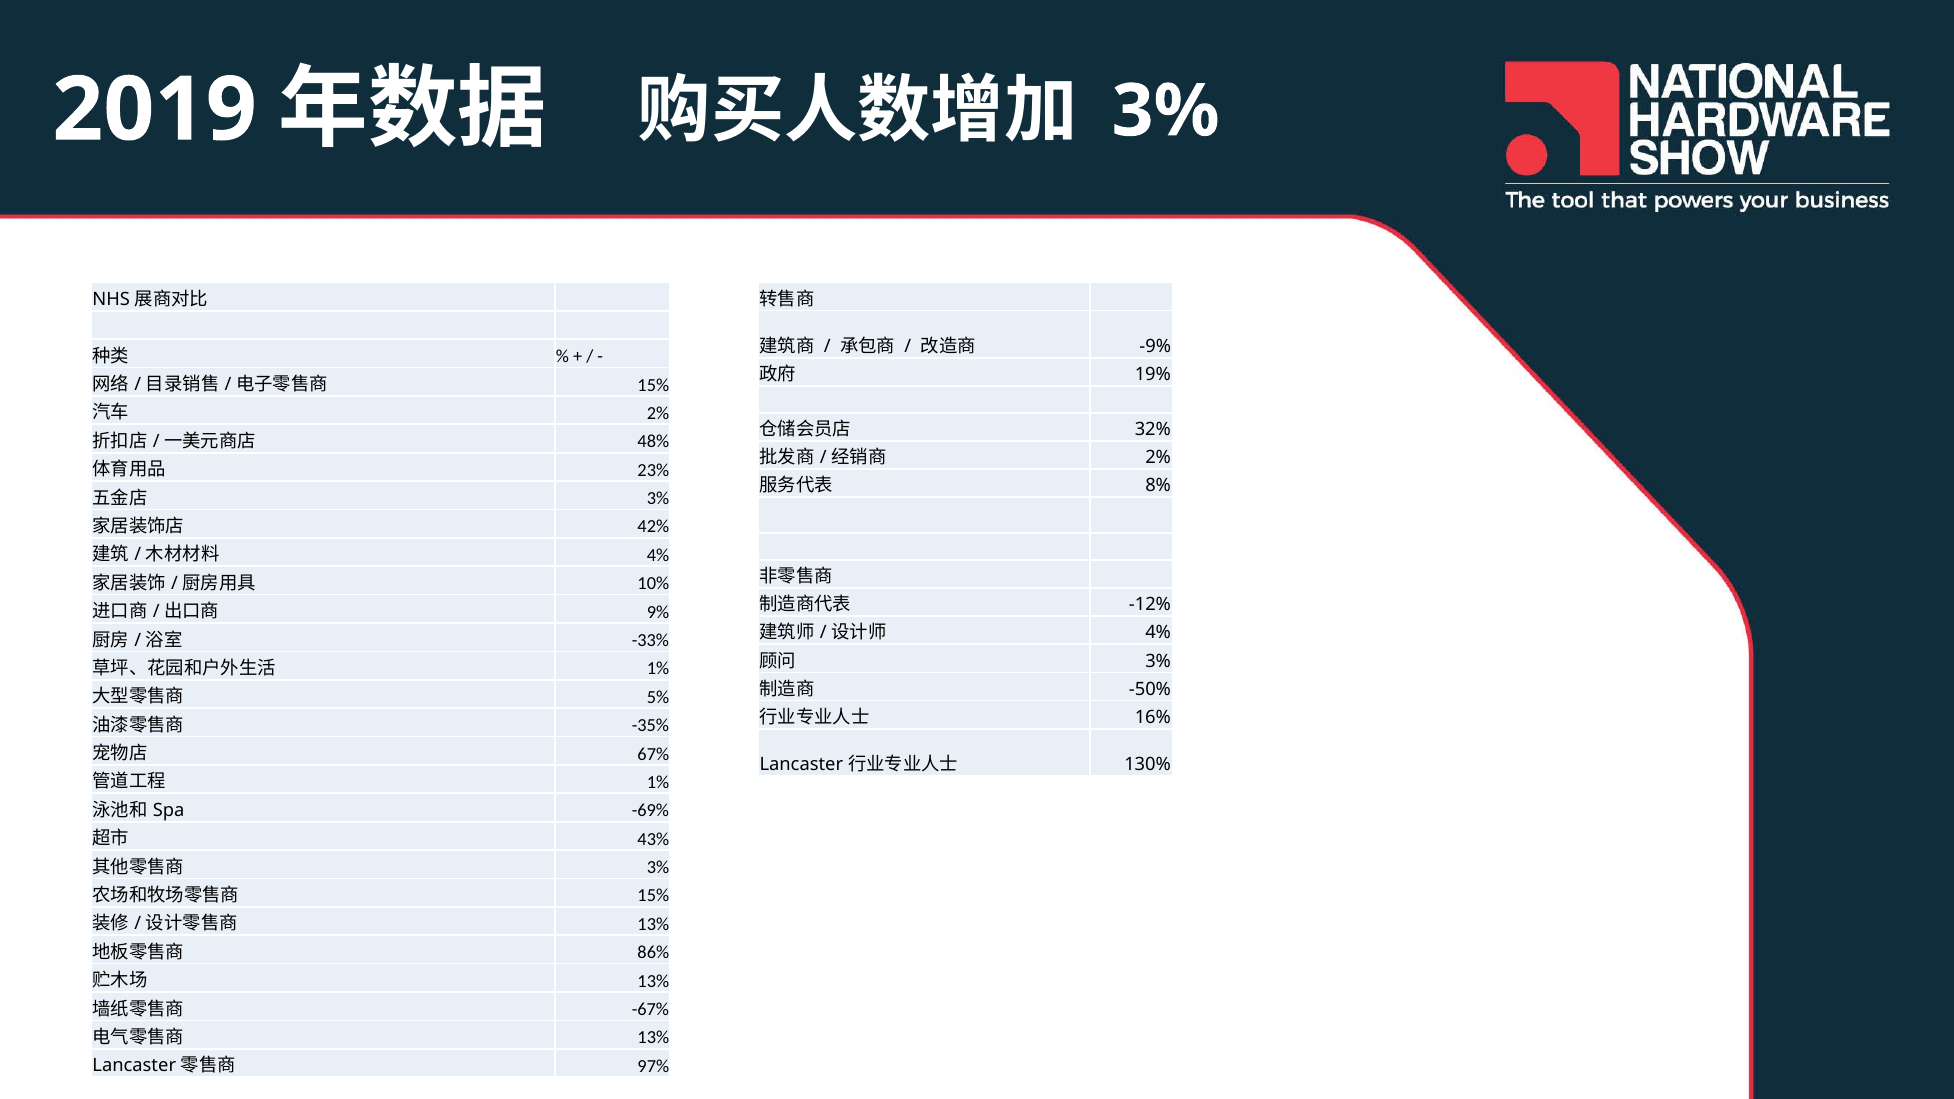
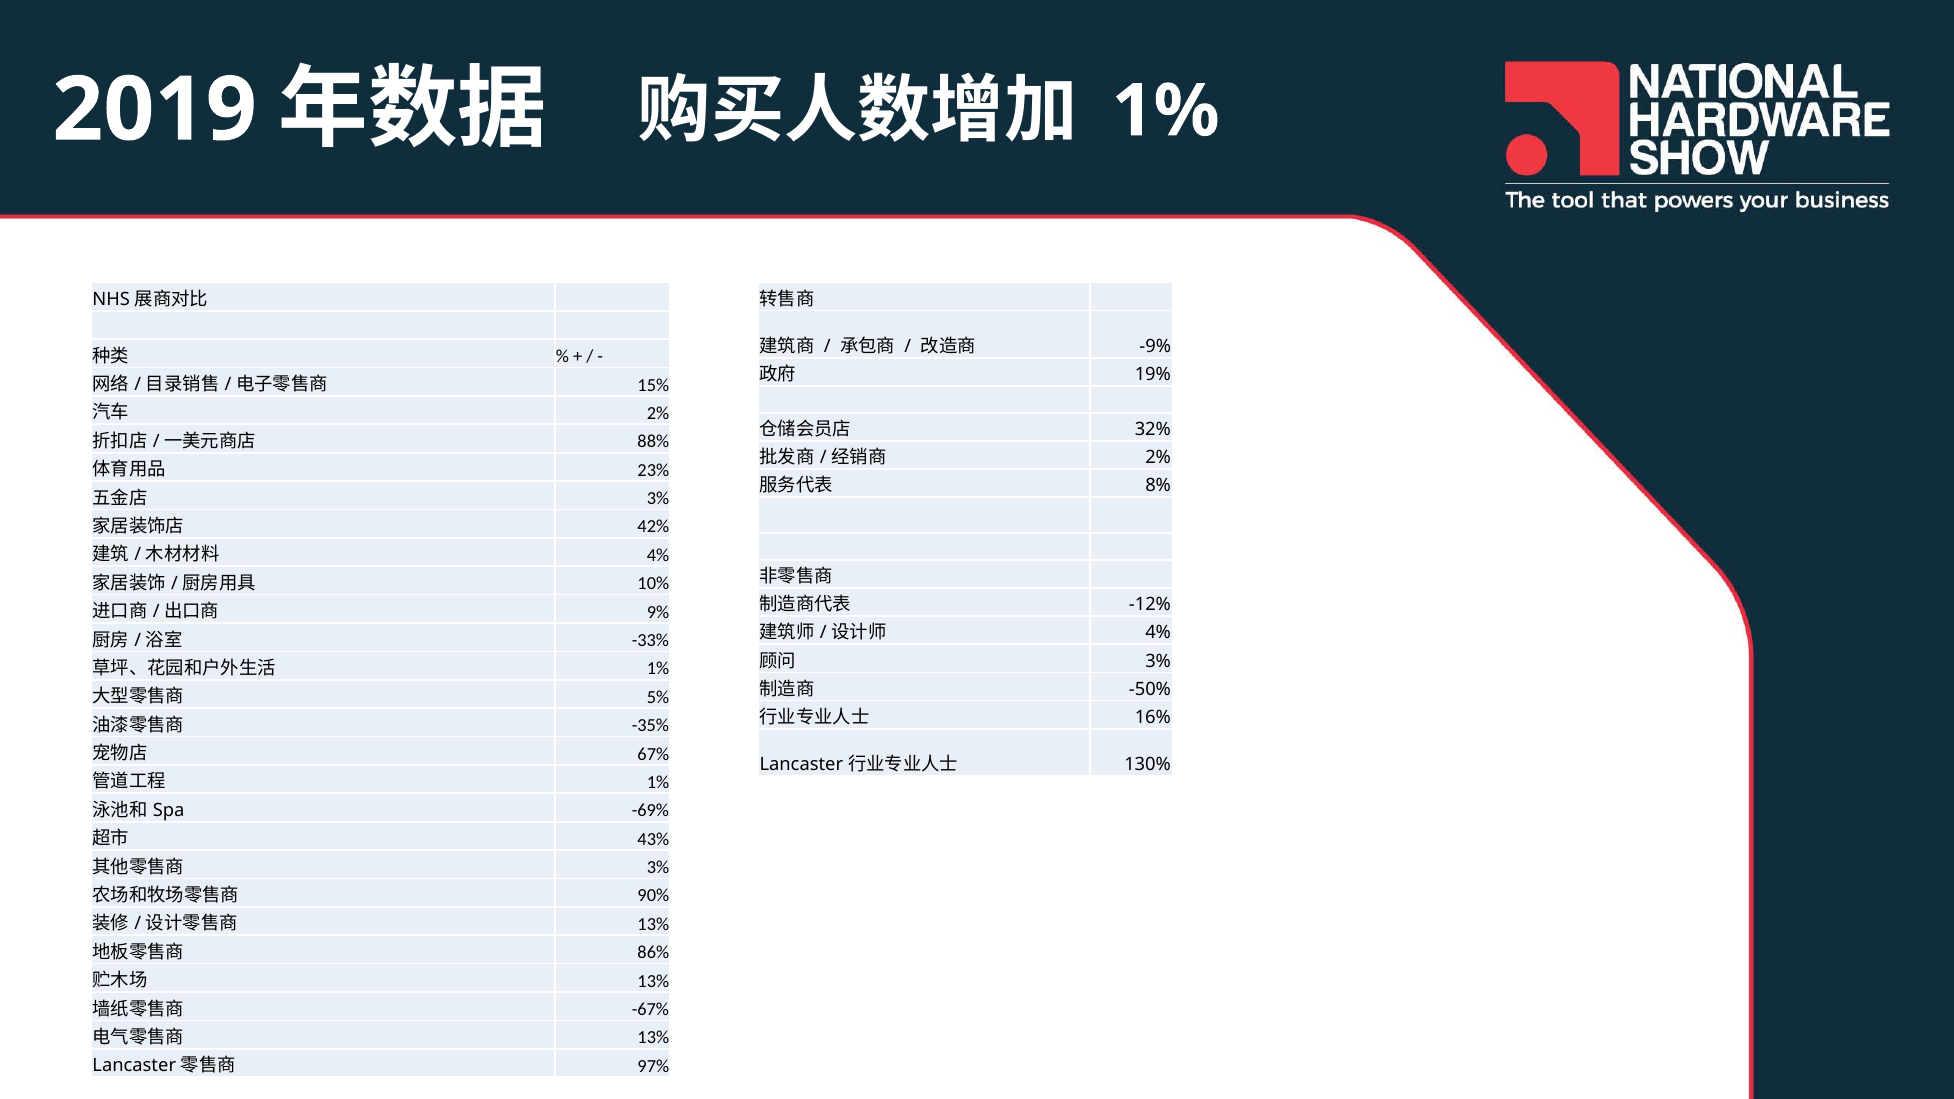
3% at (1166, 111): 3% -> 1%
48%: 48% -> 88%
15% at (653, 896): 15% -> 90%
